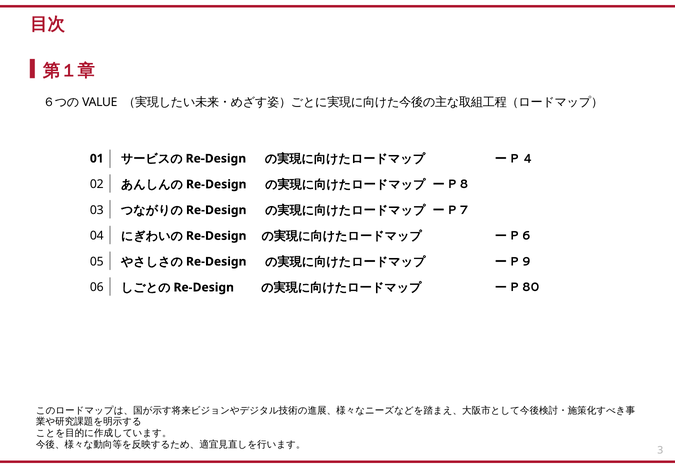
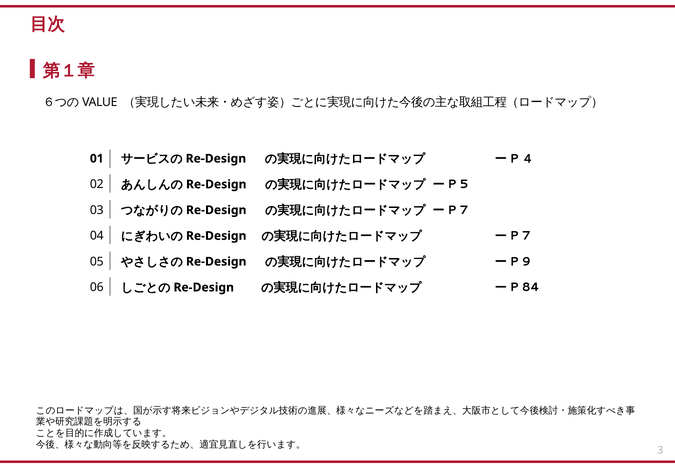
8: 8 -> 5
6 at (526, 236): 6 -> 7
80: 80 -> 84
